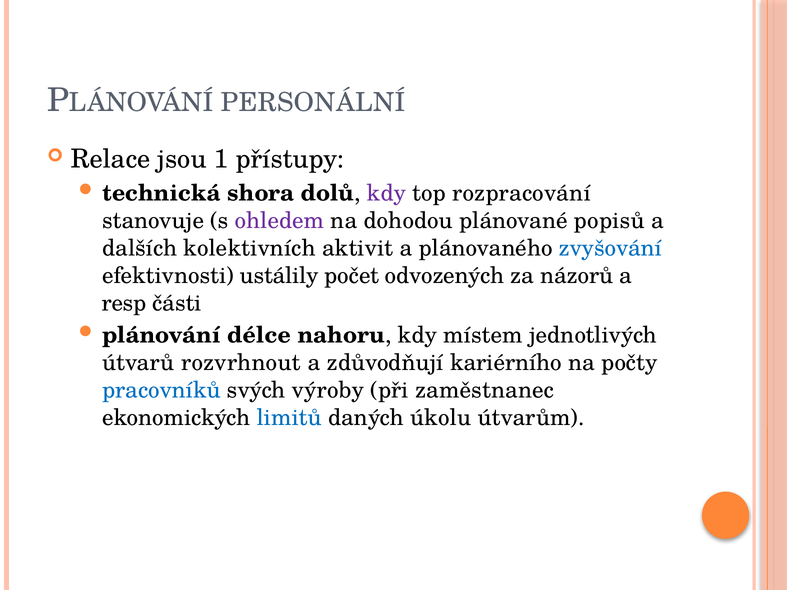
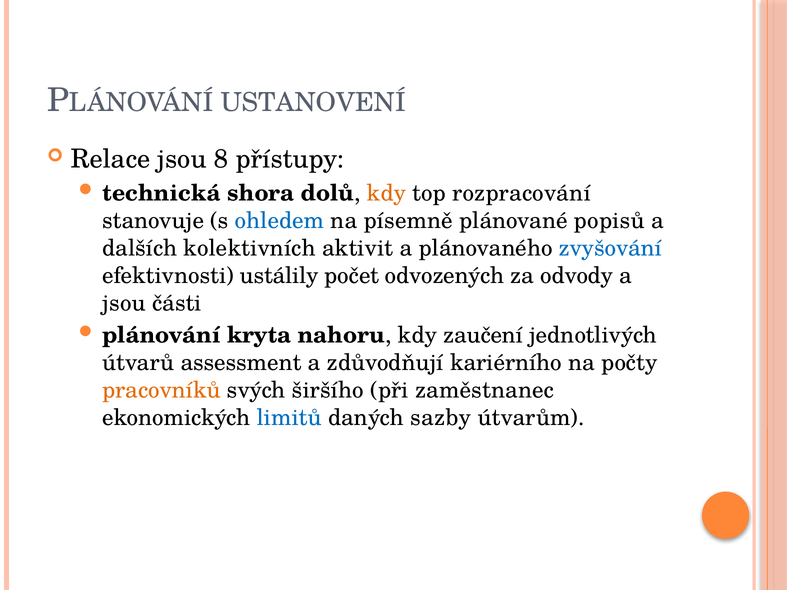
PERSONÁLNÍ: PERSONÁLNÍ -> USTANOVENÍ
1: 1 -> 8
kdy at (387, 193) colour: purple -> orange
ohledem colour: purple -> blue
dohodou: dohodou -> písemně
názorů: názorů -> odvody
resp at (124, 303): resp -> jsou
délce: délce -> kryta
místem: místem -> zaučení
rozvrhnout: rozvrhnout -> assessment
pracovníků colour: blue -> orange
výroby: výroby -> širšího
úkolu: úkolu -> sazby
